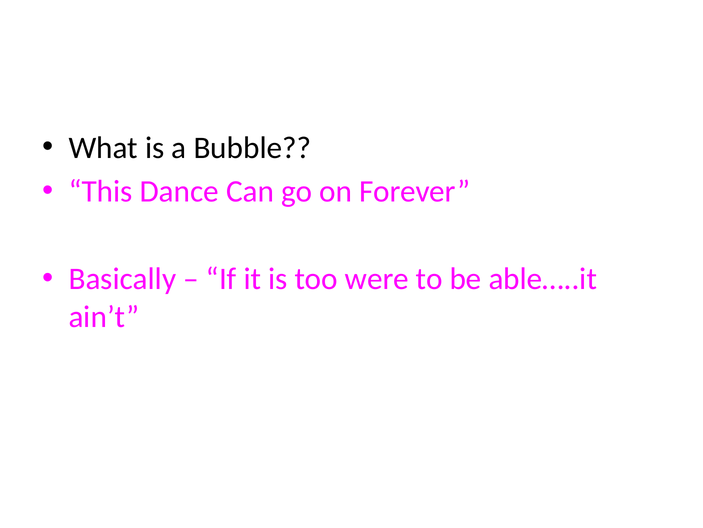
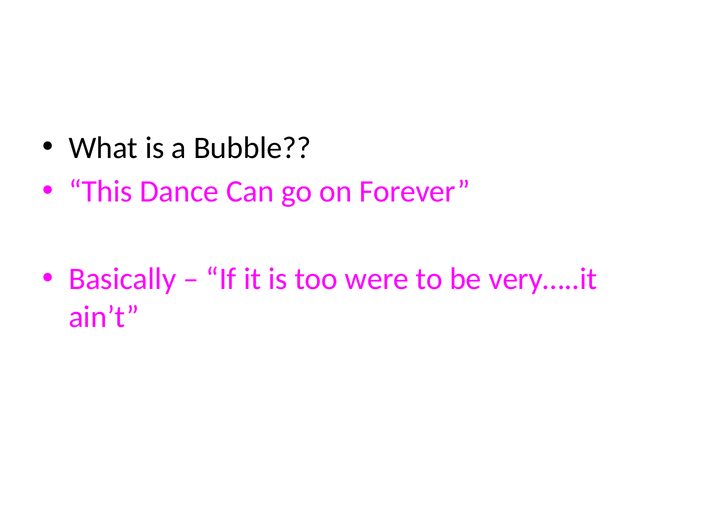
able…..it: able…..it -> very…..it
